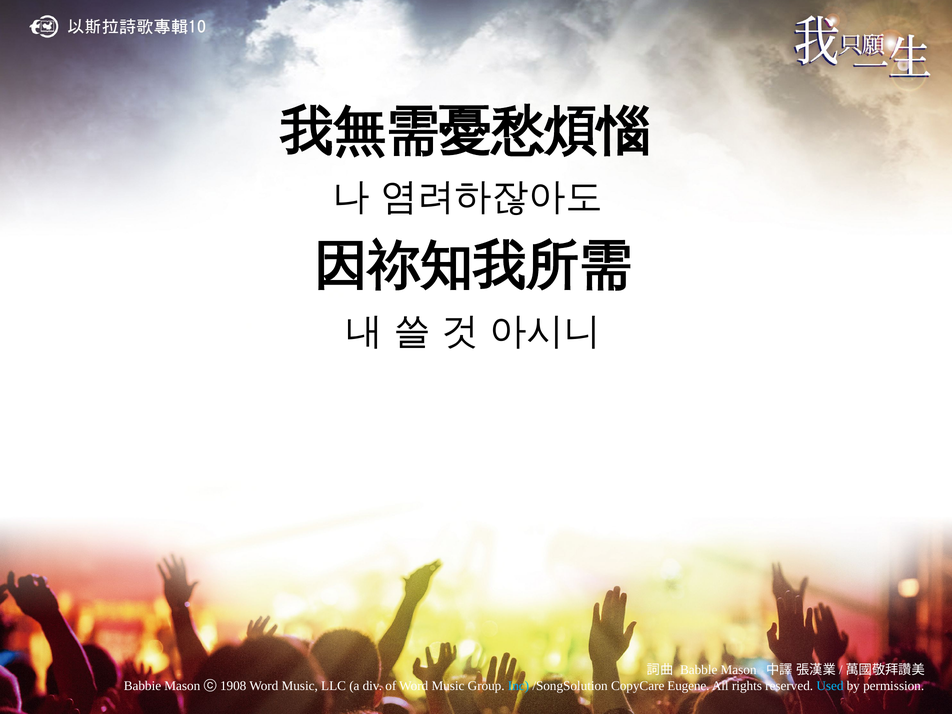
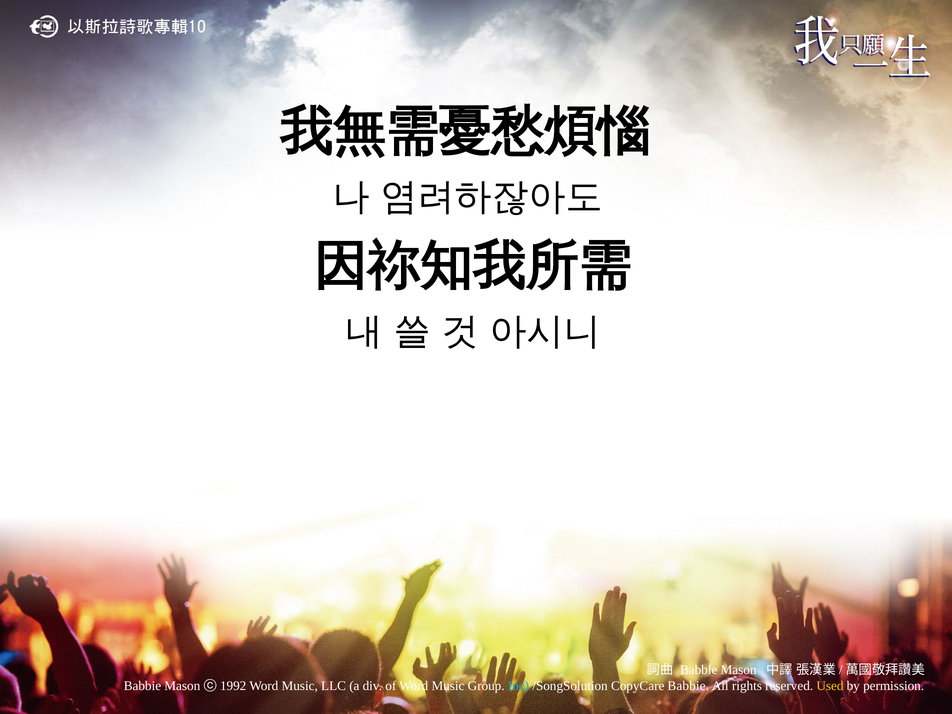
1908: 1908 -> 1992
CopyCare Eugene: Eugene -> Babbie
Used colour: light blue -> yellow
